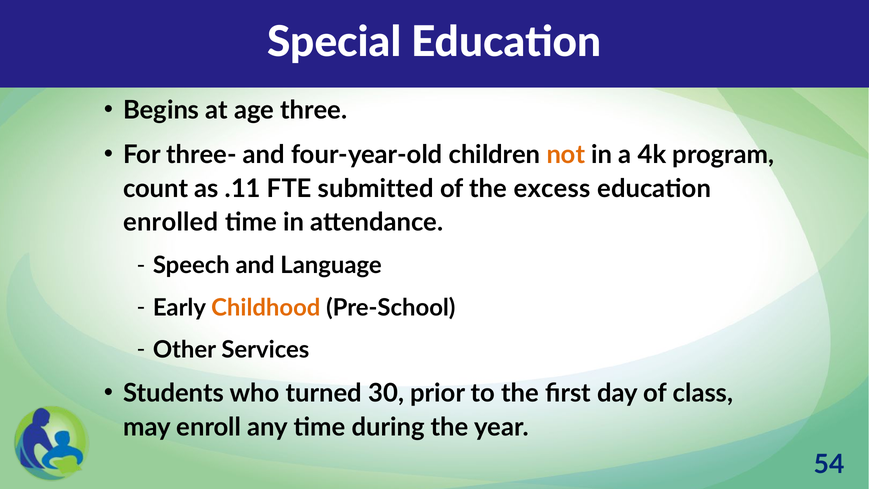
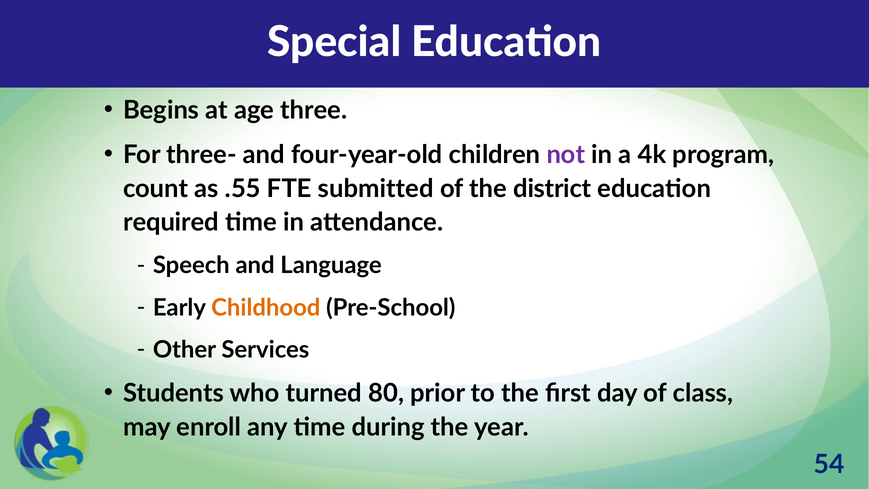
not colour: orange -> purple
.11: .11 -> .55
excess: excess -> district
enrolled: enrolled -> required
30: 30 -> 80
